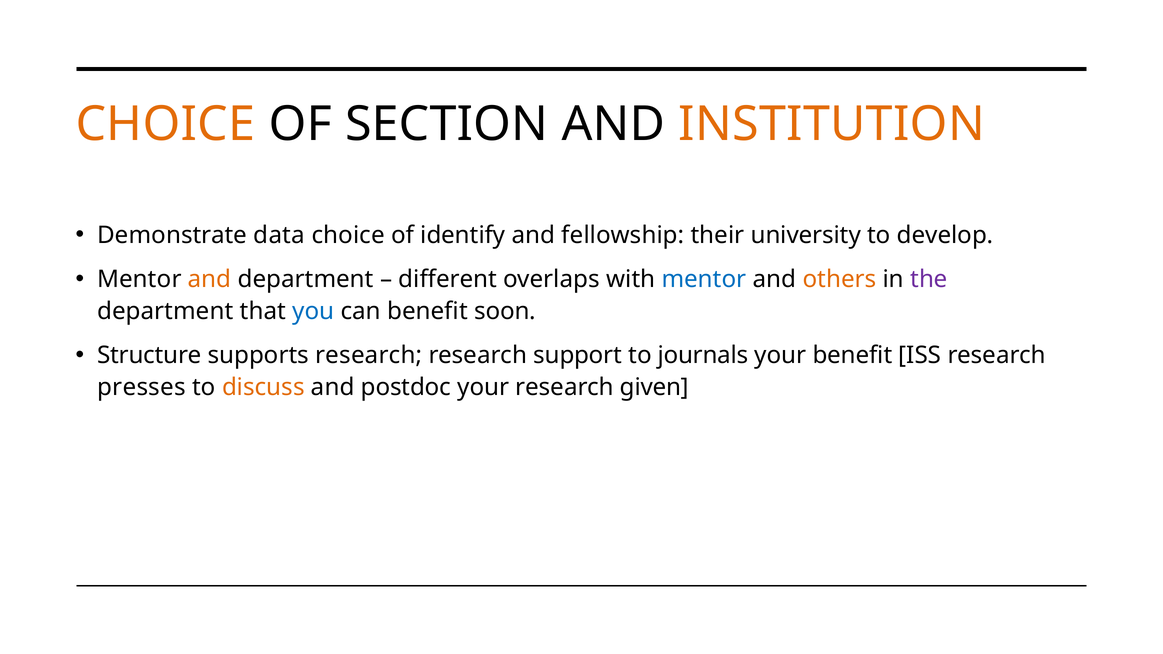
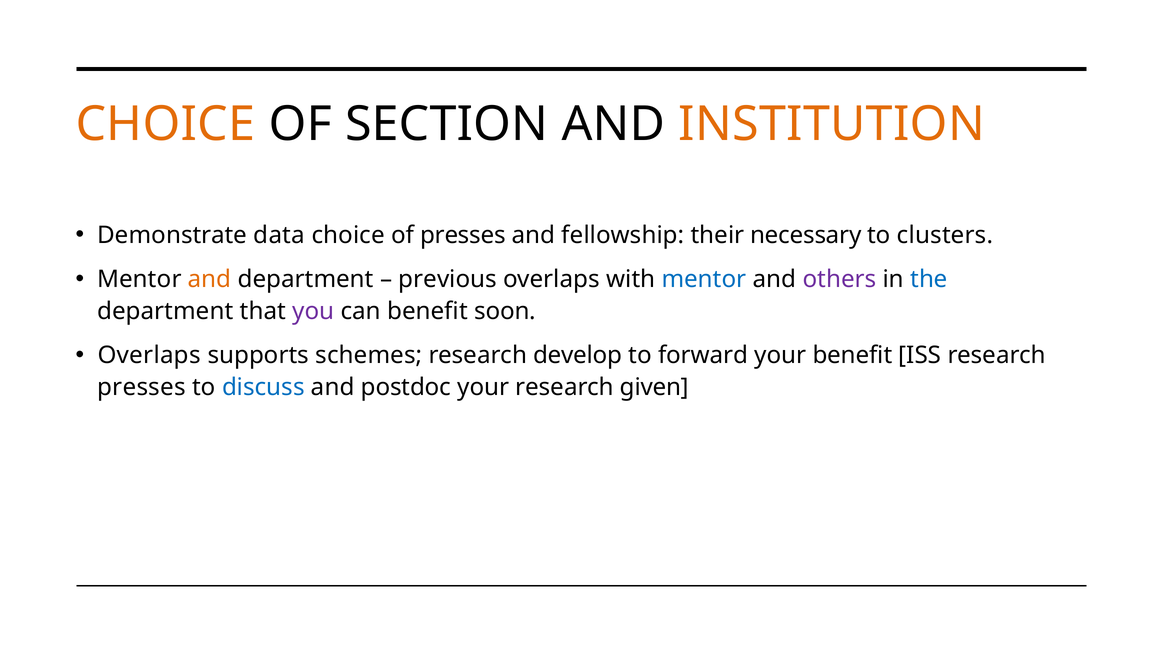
of identify: identify -> presses
university: university -> necessary
develop: develop -> clusters
different: different -> previous
others colour: orange -> purple
the colour: purple -> blue
you colour: blue -> purple
Structure at (149, 356): Structure -> Overlaps
supports research: research -> schemes
support: support -> develop
journals: journals -> forward
discuss colour: orange -> blue
